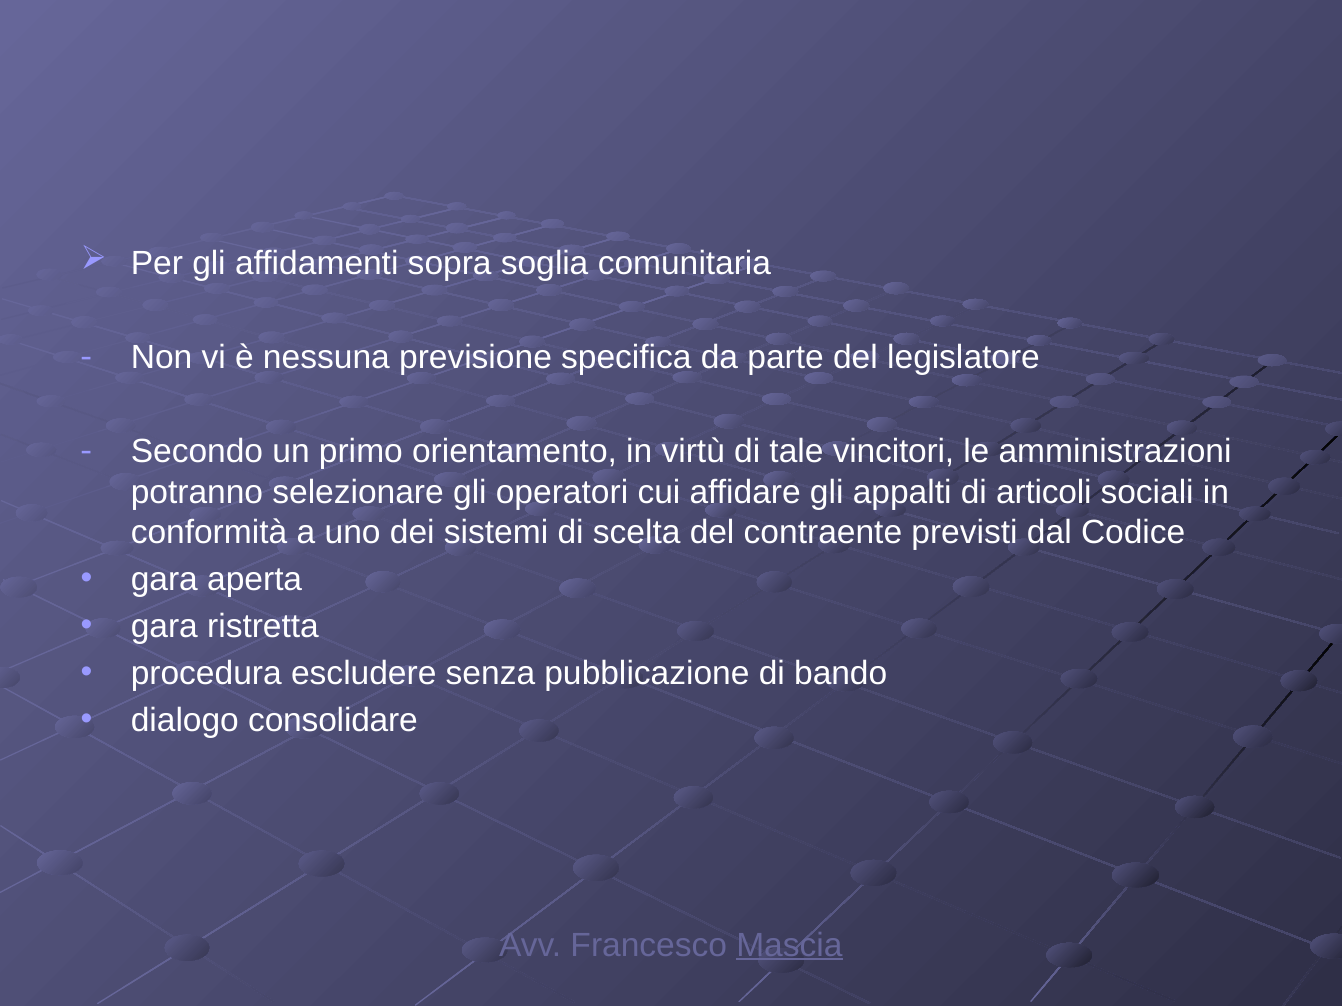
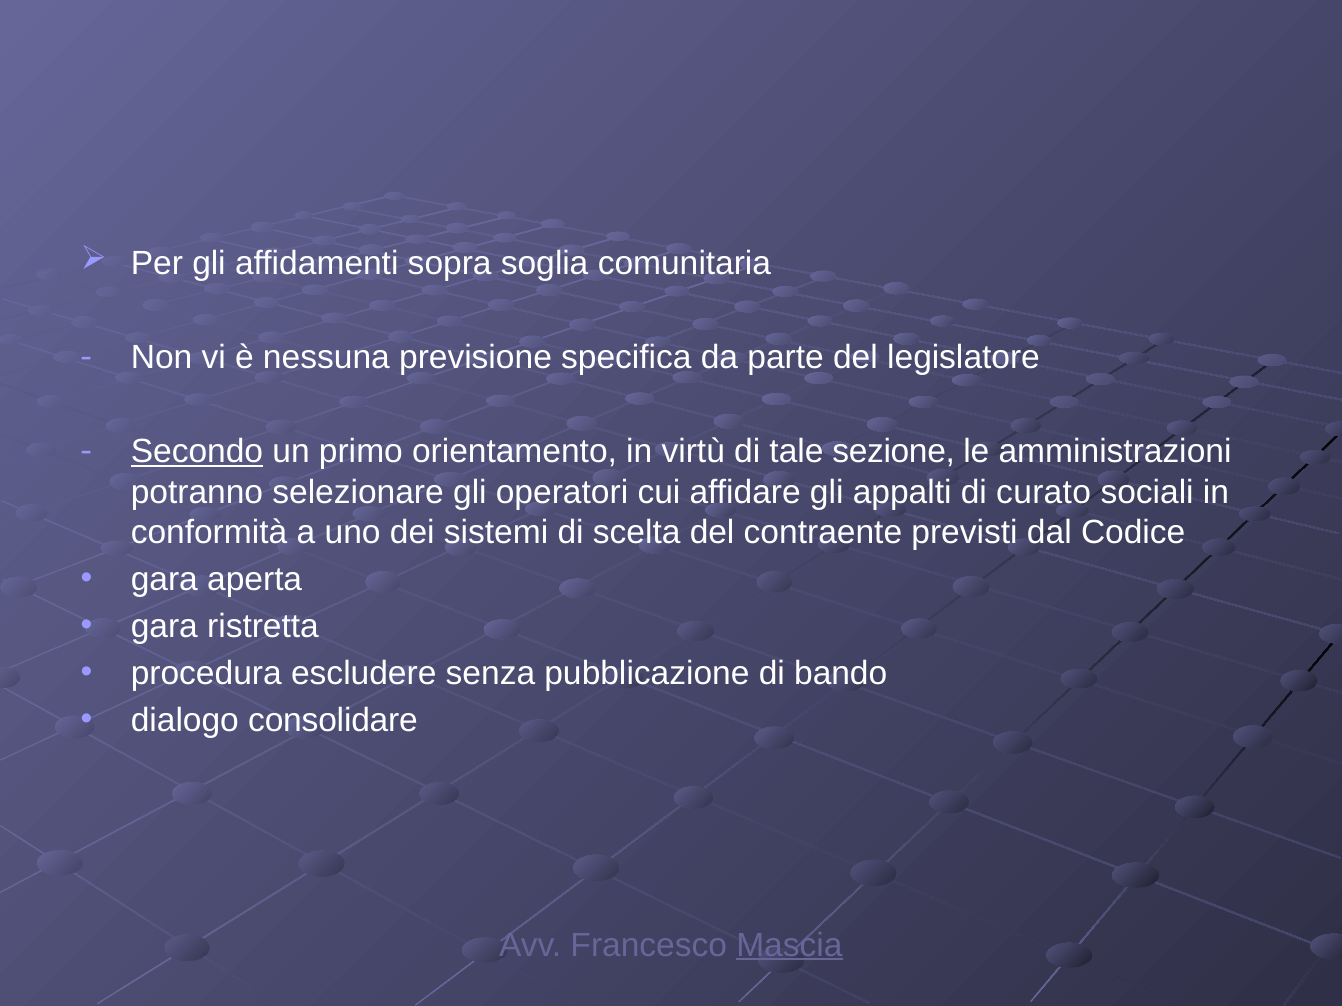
Secondo underline: none -> present
vincitori: vincitori -> sezione
articoli: articoli -> curato
